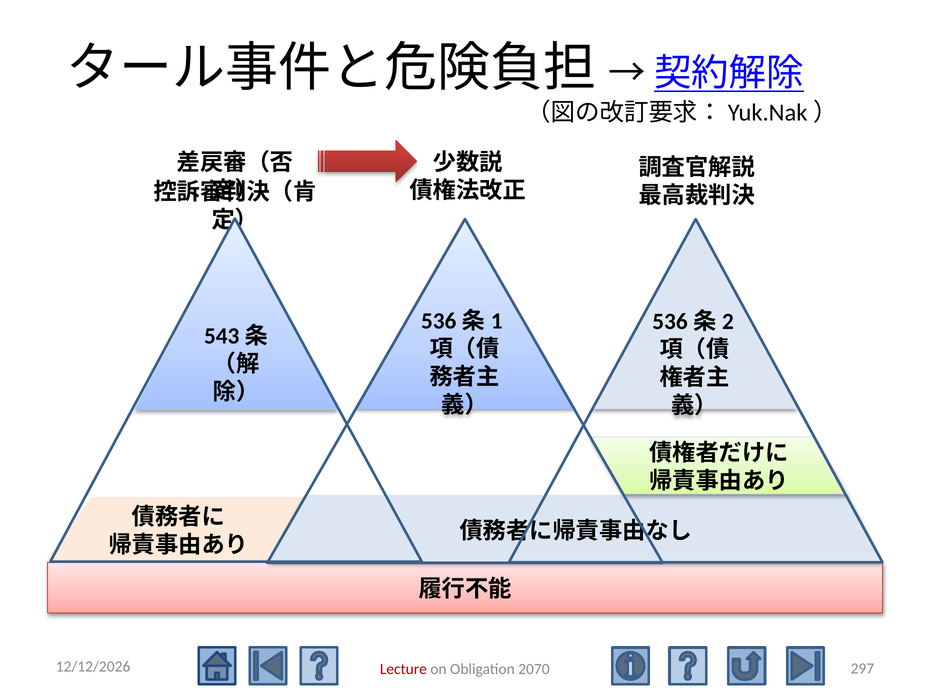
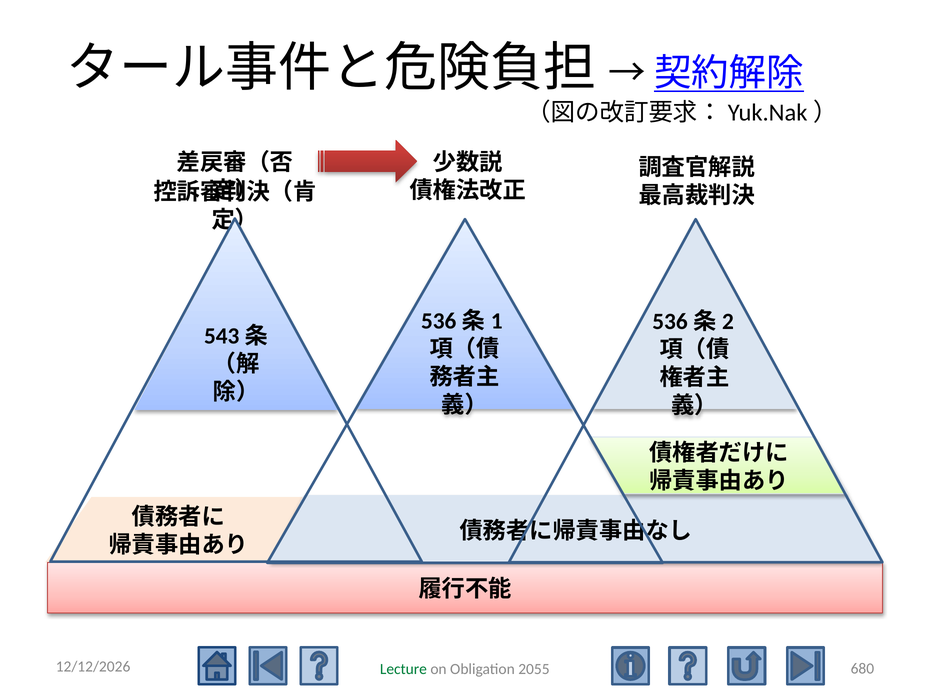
297: 297 -> 680
Lecture colour: red -> green
2070: 2070 -> 2055
